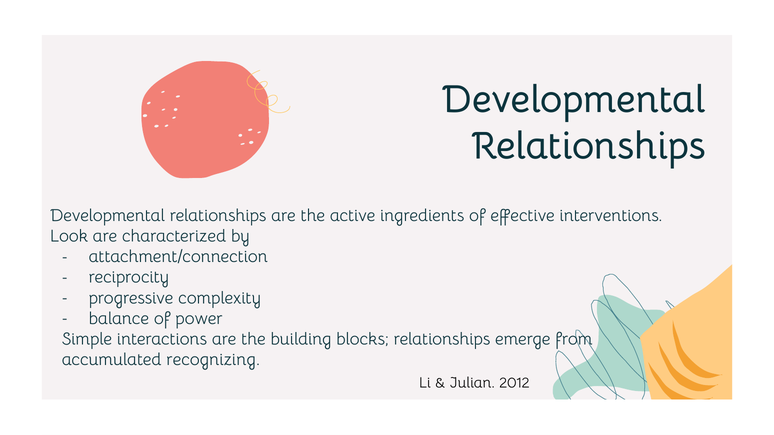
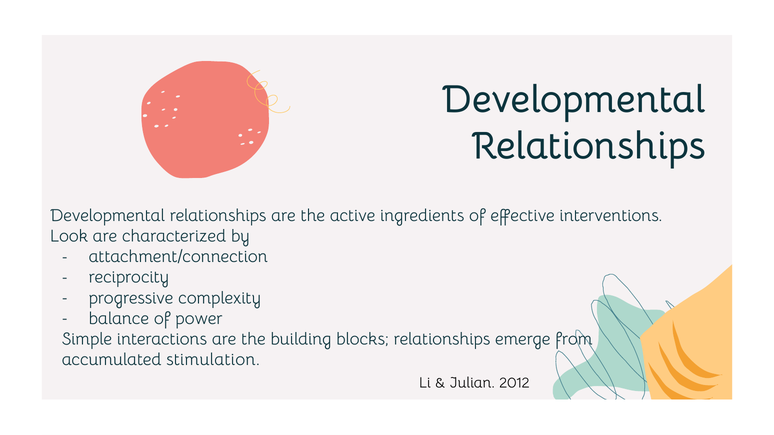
recognizing: recognizing -> stimulation
